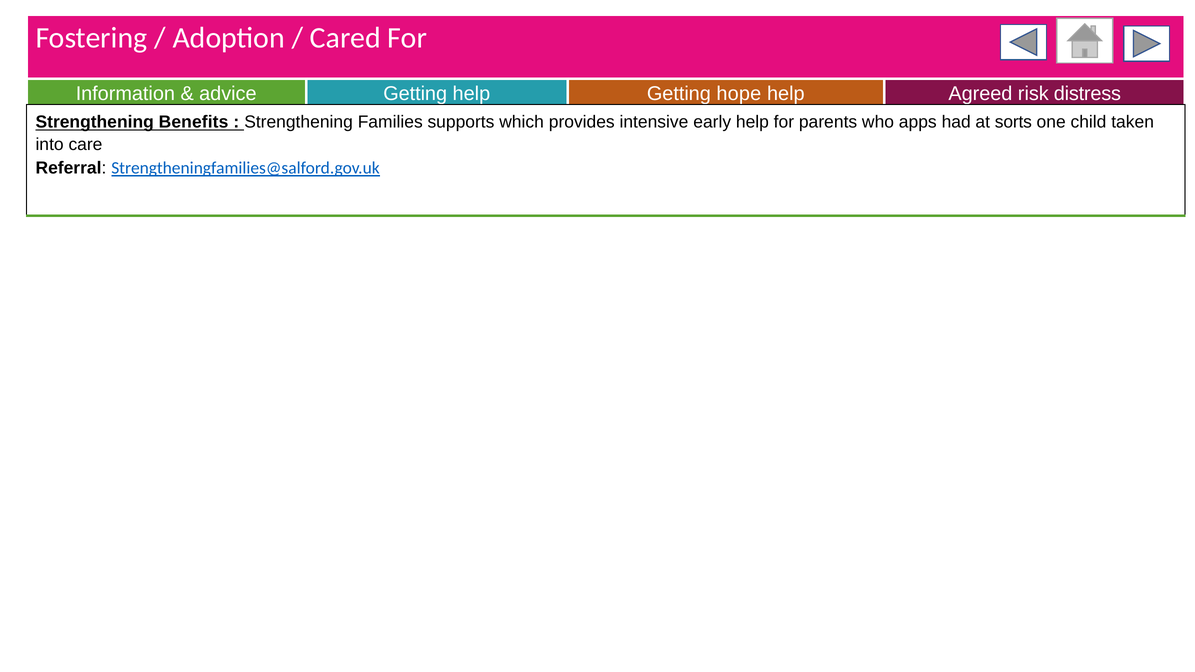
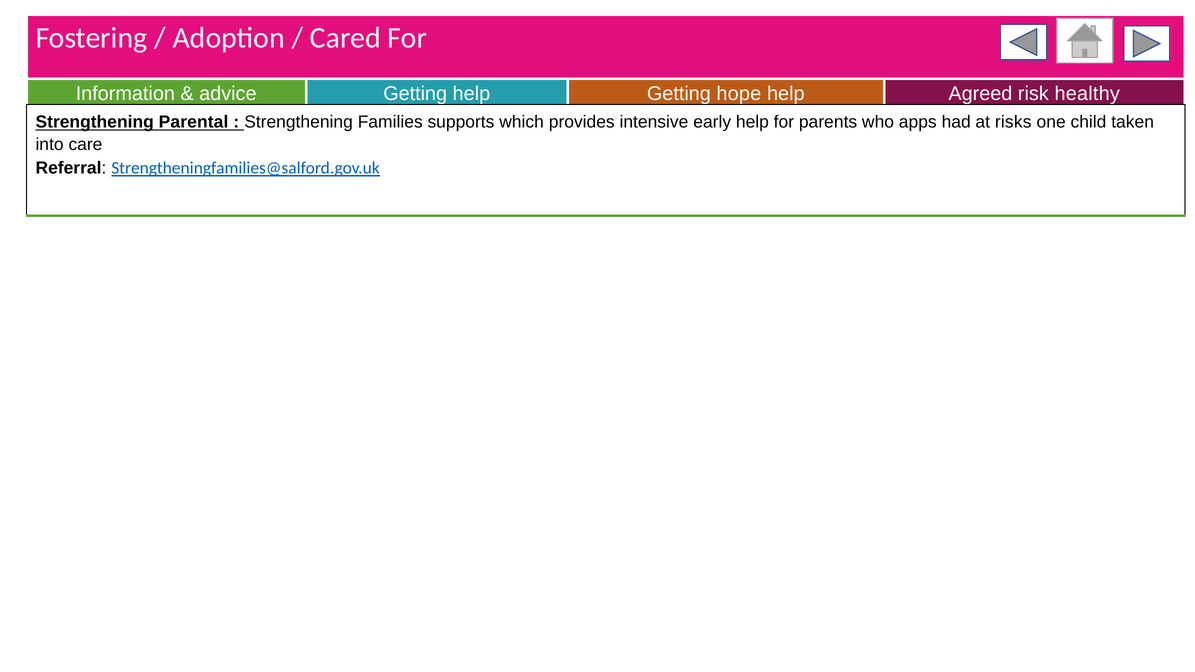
distress: distress -> healthy
Benefits: Benefits -> Parental
sorts: sorts -> risks
